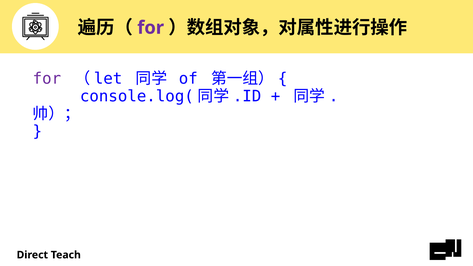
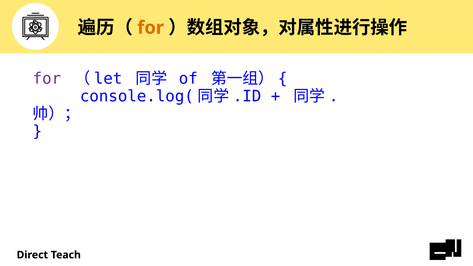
for at (151, 28) colour: purple -> orange
